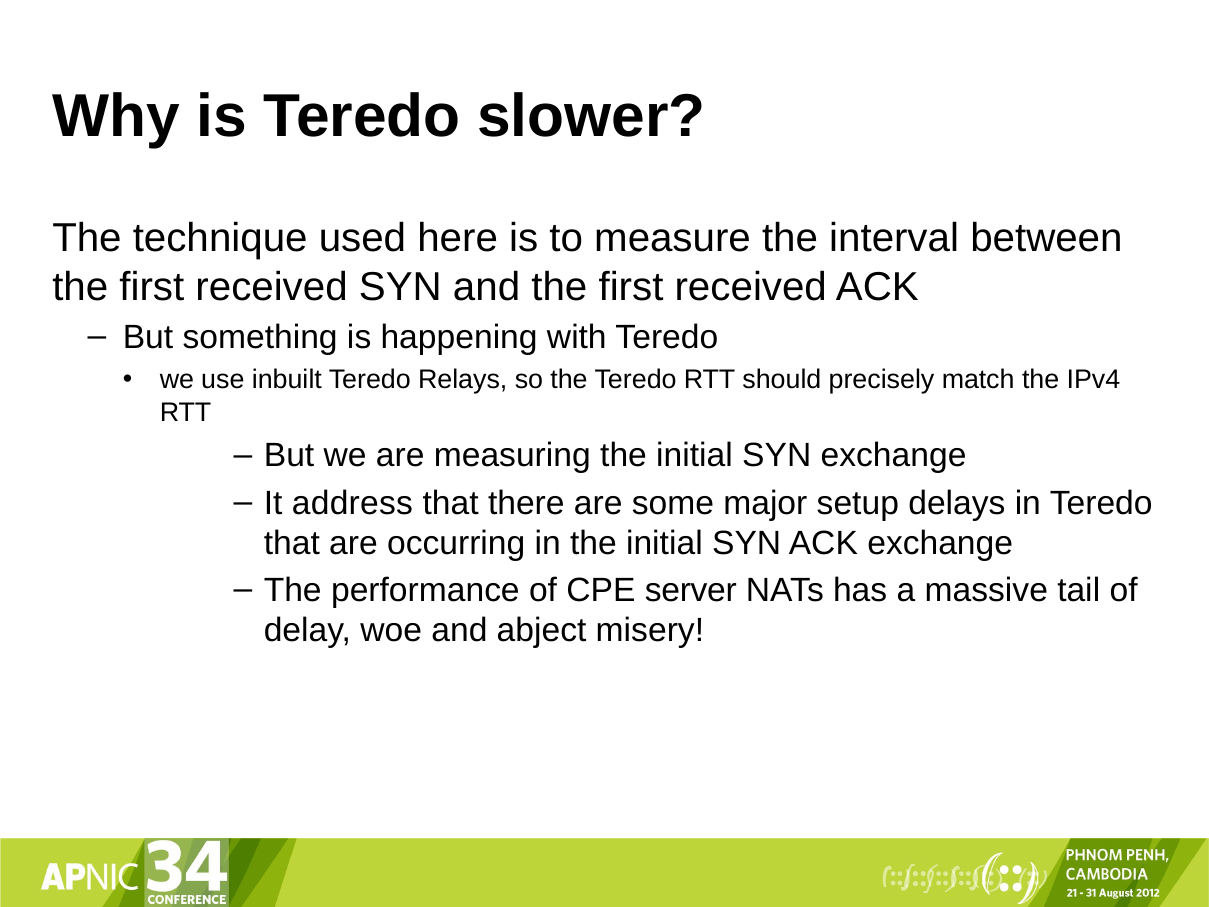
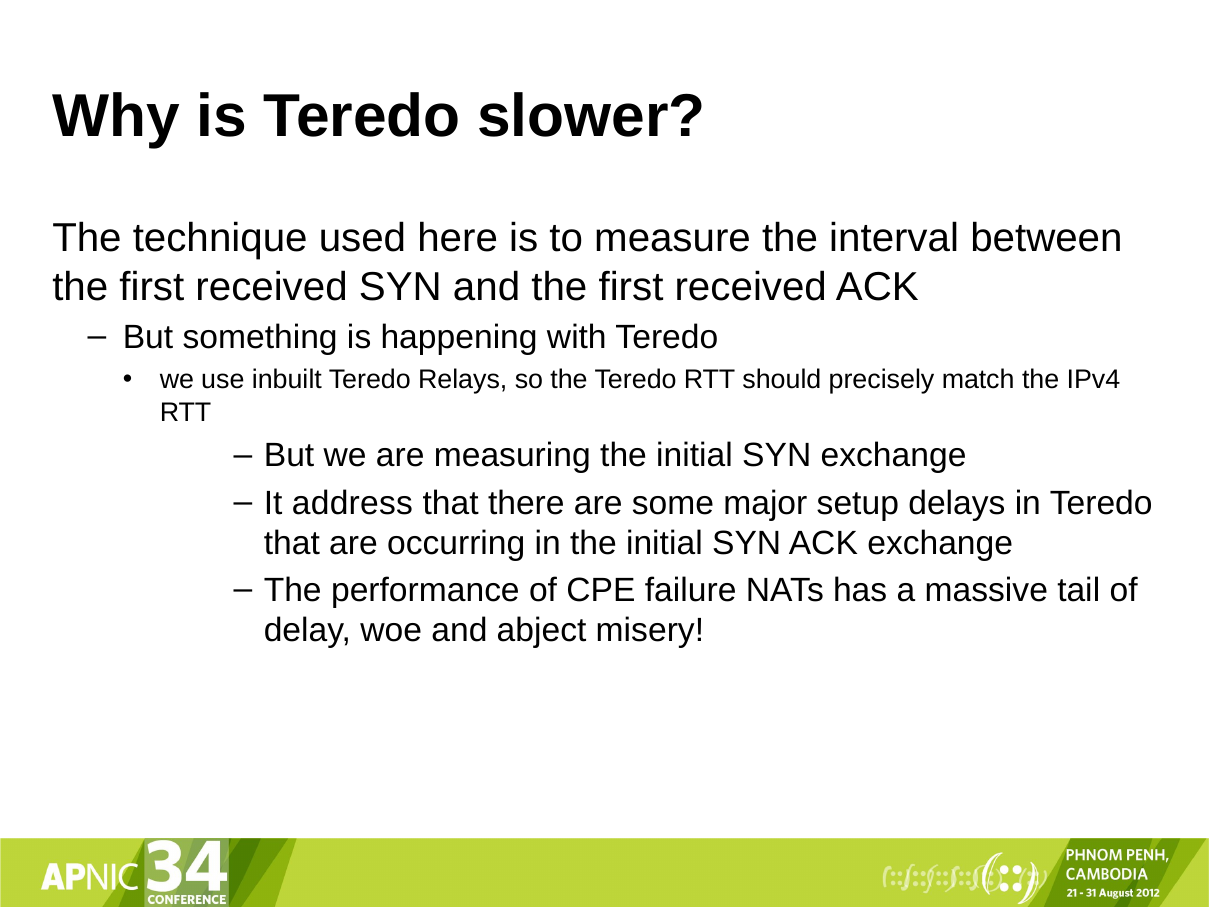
server: server -> failure
